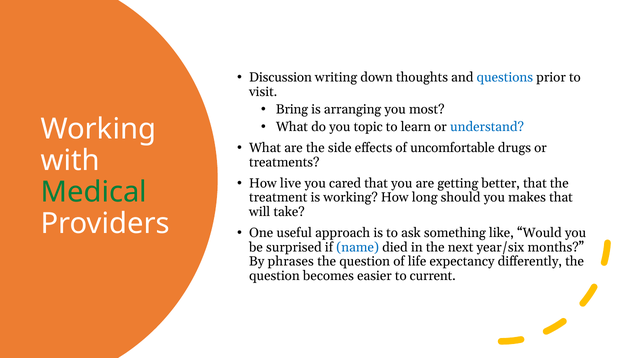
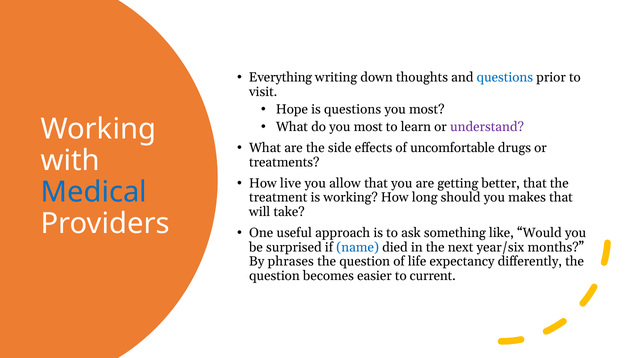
Discussion: Discussion -> Everything
Bring: Bring -> Hope
is arranging: arranging -> questions
do you topic: topic -> most
understand colour: blue -> purple
cared: cared -> allow
Medical colour: green -> blue
